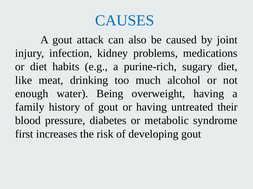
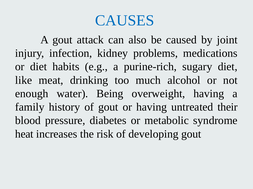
first: first -> heat
